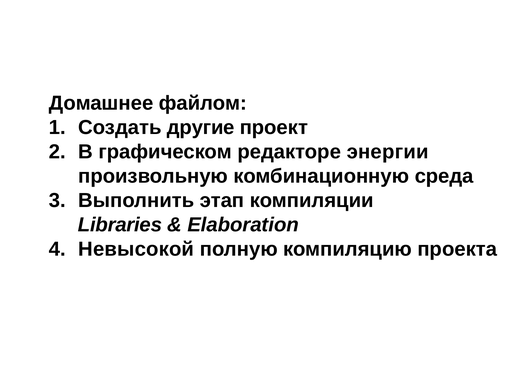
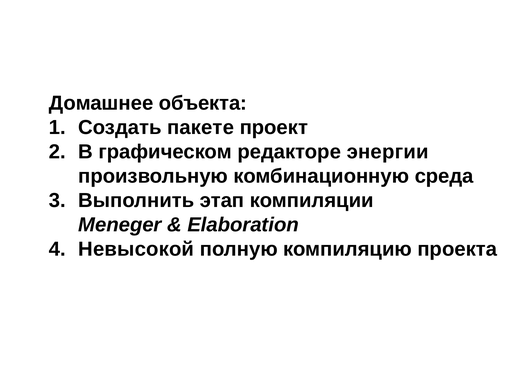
файлом: файлом -> объекта
другие: другие -> пакете
Libraries: Libraries -> Meneger
